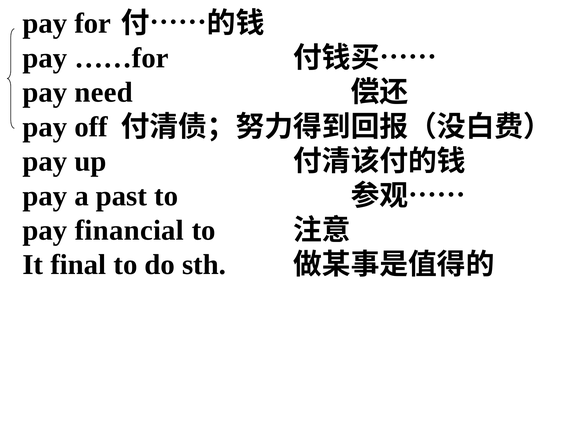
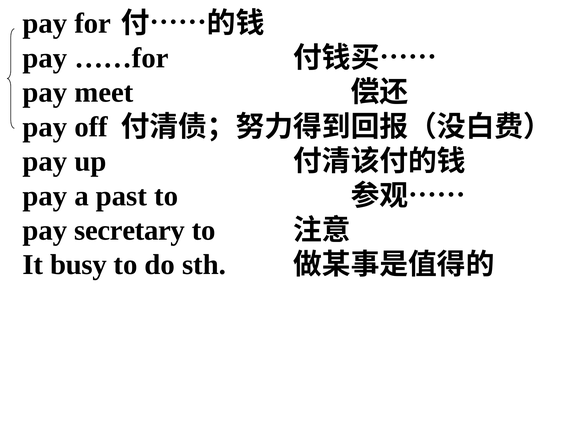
need: need -> meet
financial: financial -> secretary
final: final -> busy
